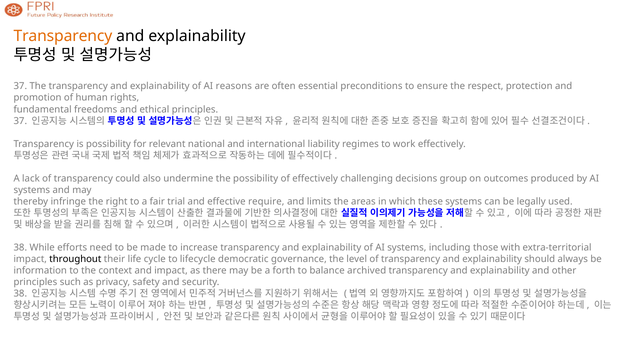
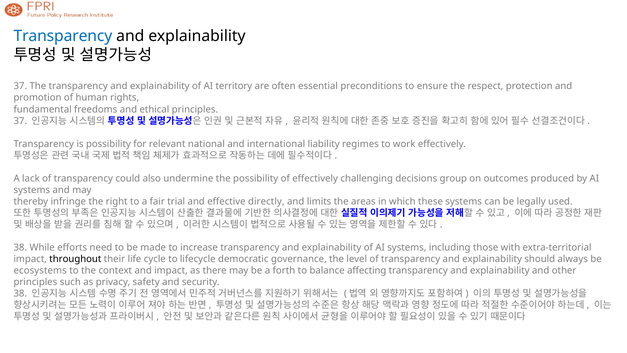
Transparency at (63, 36) colour: orange -> blue
reasons: reasons -> territory
require: require -> directly
information: information -> ecosystems
archived: archived -> affecting
